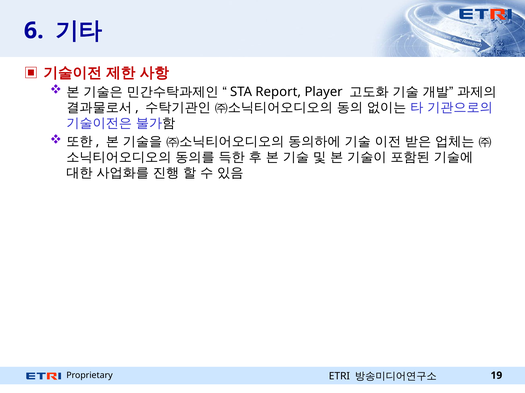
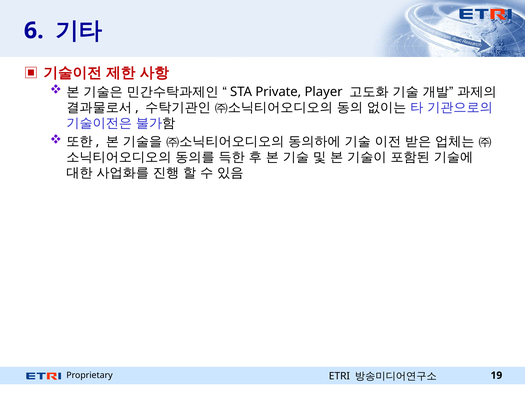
Report: Report -> Private
